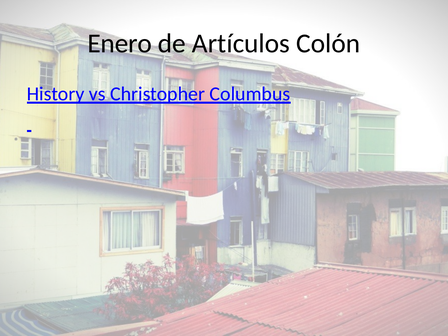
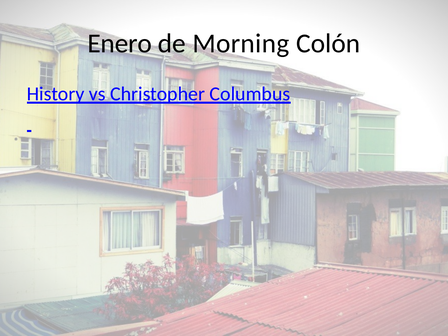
Artículos: Artículos -> Morning
